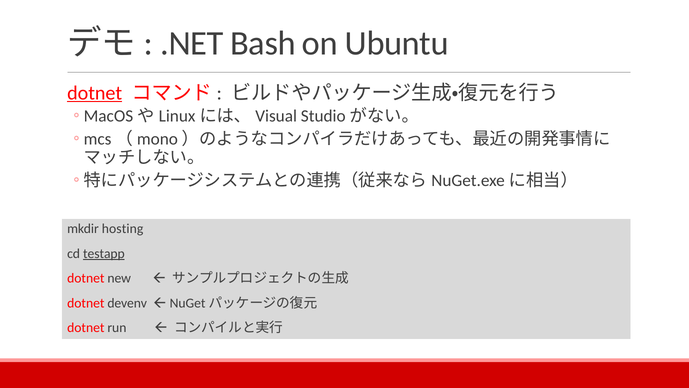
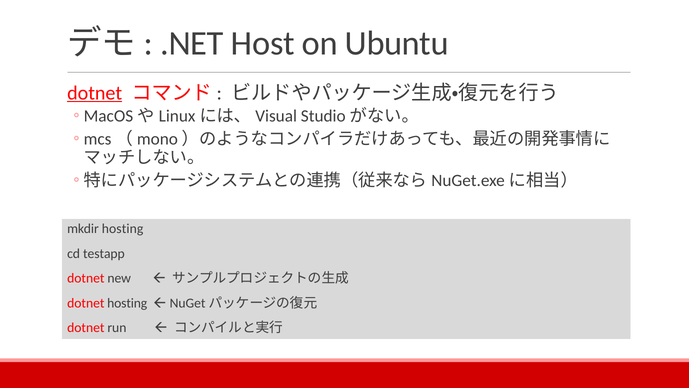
Bash: Bash -> Host
testapp underline: present -> none
dotnet devenv: devenv -> hosting
